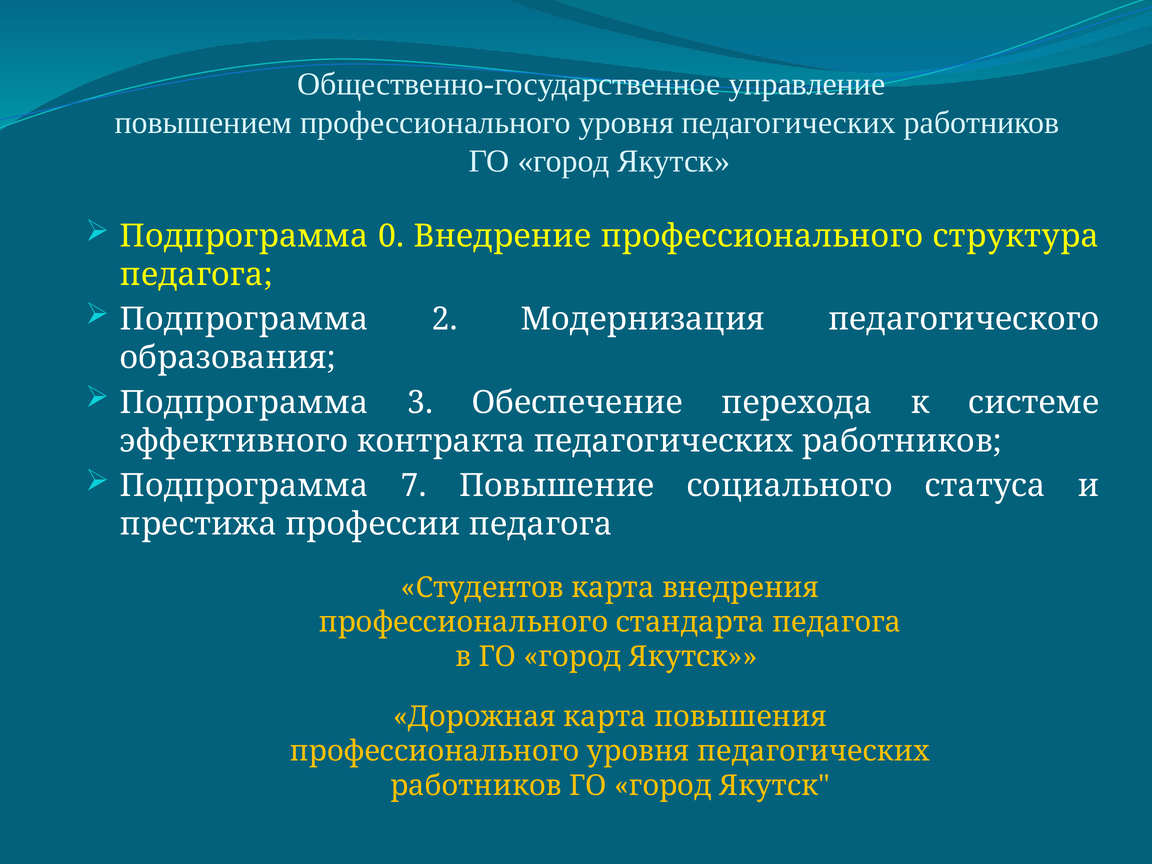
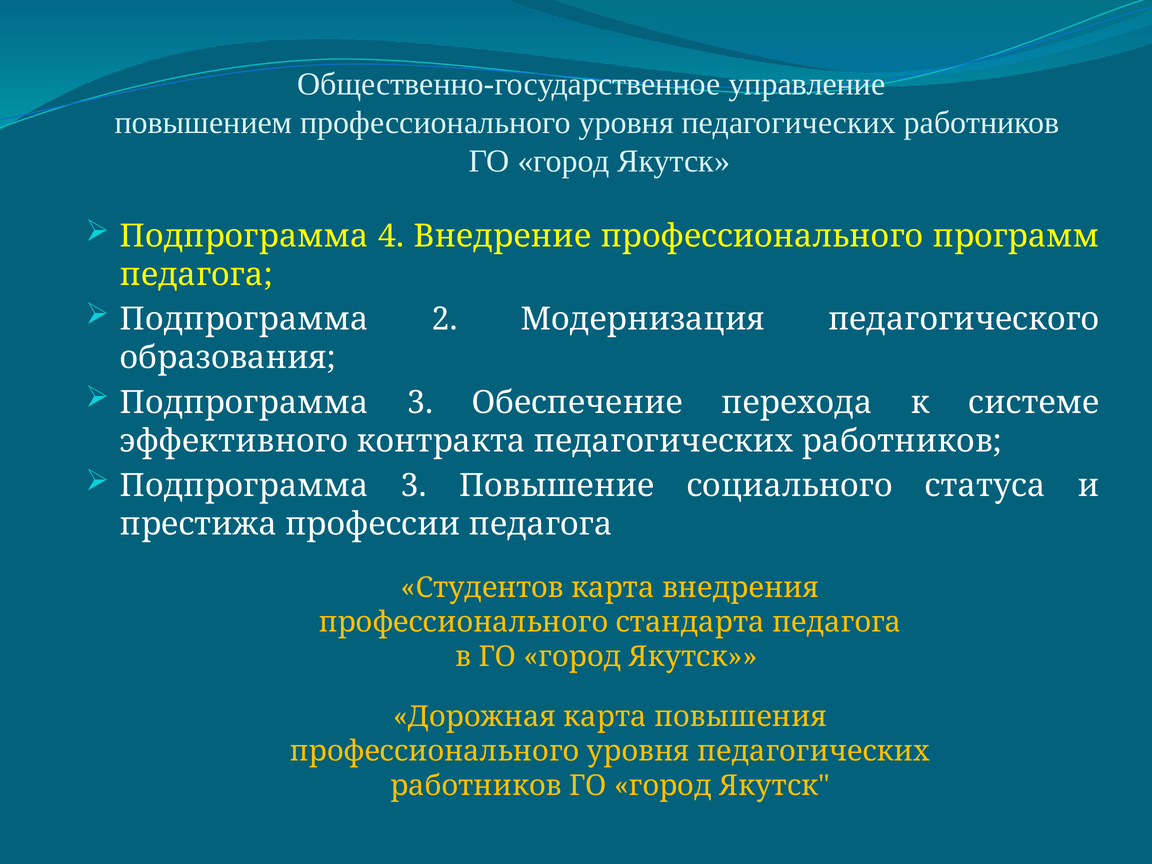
0: 0 -> 4
структура: структура -> программ
7 at (414, 486): 7 -> 3
